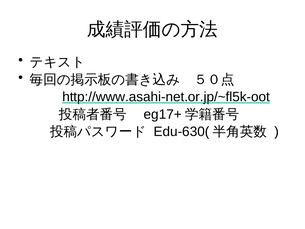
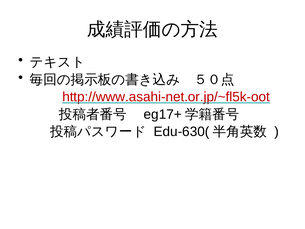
http://www.asahi-net.or.jp/~fl5k-oot colour: black -> red
